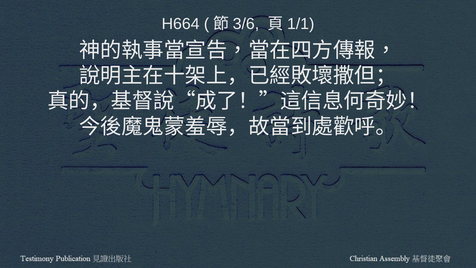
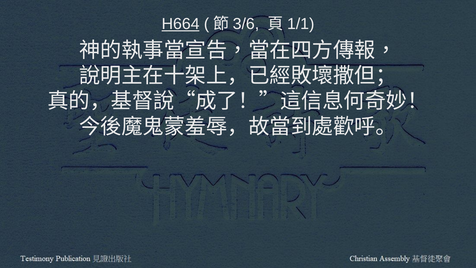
H664 underline: none -> present
